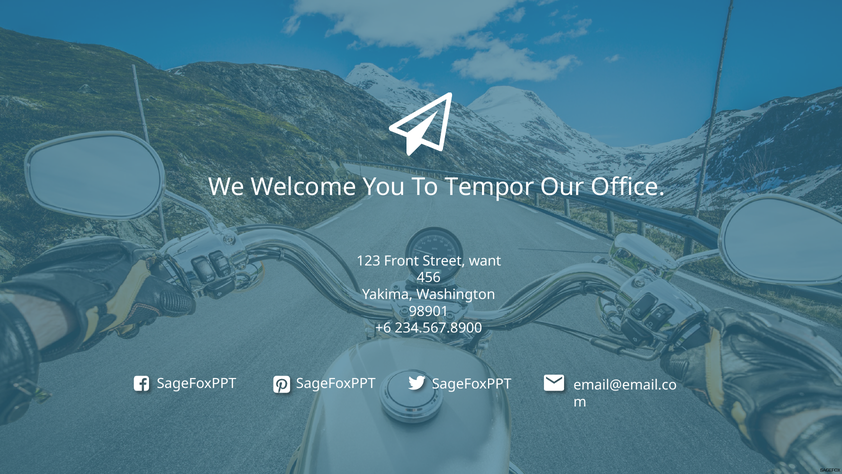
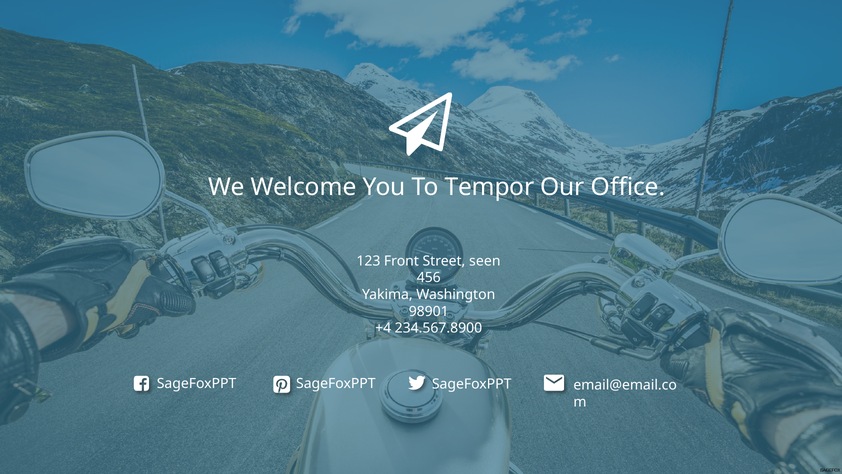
want: want -> seen
+6: +6 -> +4
